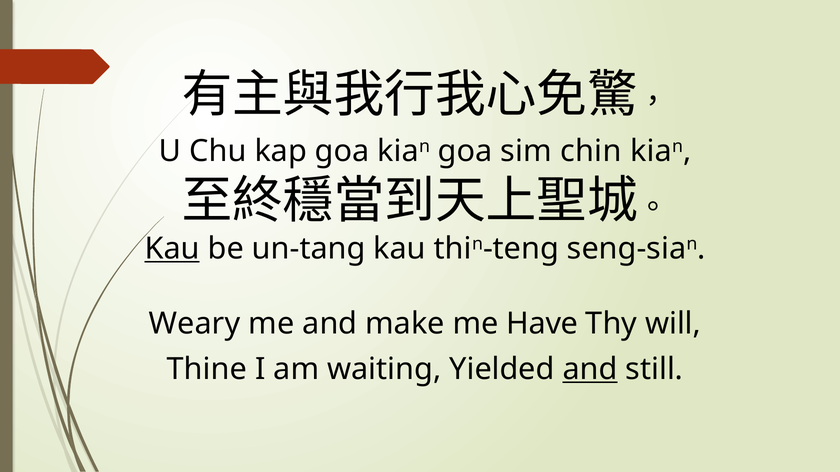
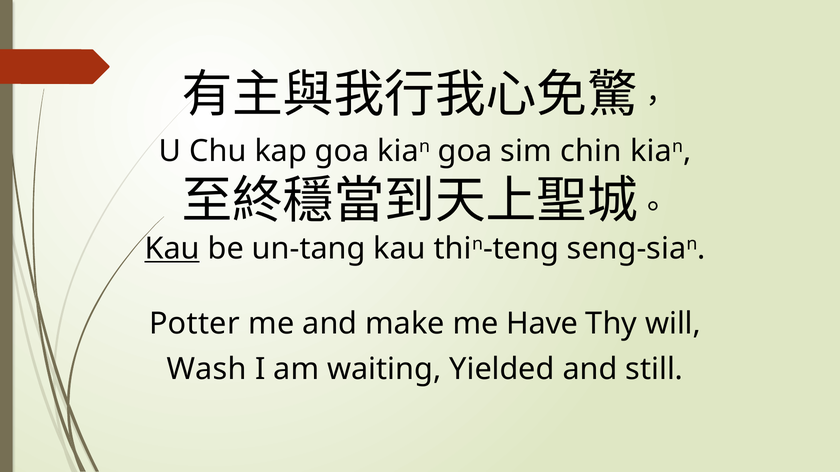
Weary: Weary -> Potter
Thine: Thine -> Wash
and at (590, 369) underline: present -> none
